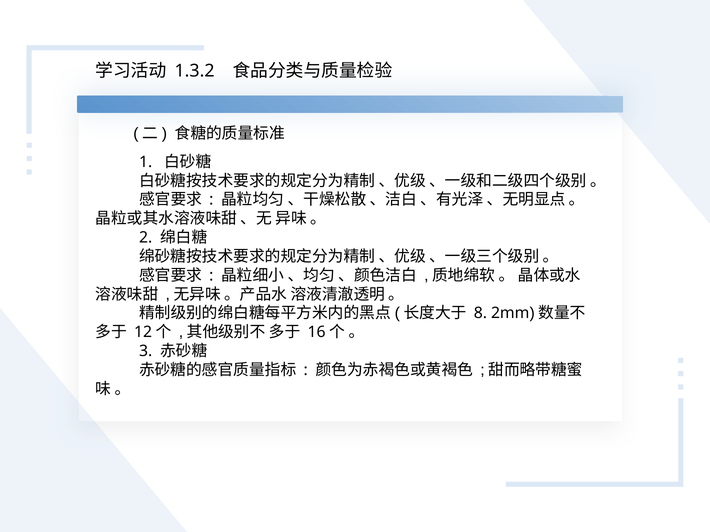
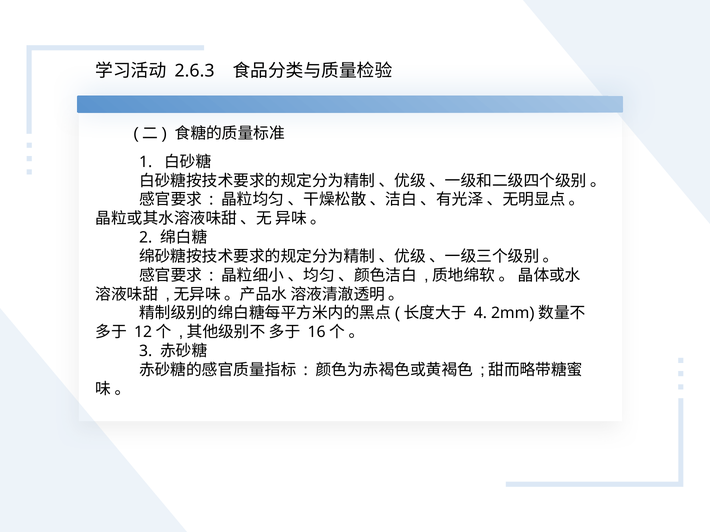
1.3.2: 1.3.2 -> 2.6.3
8: 8 -> 4
